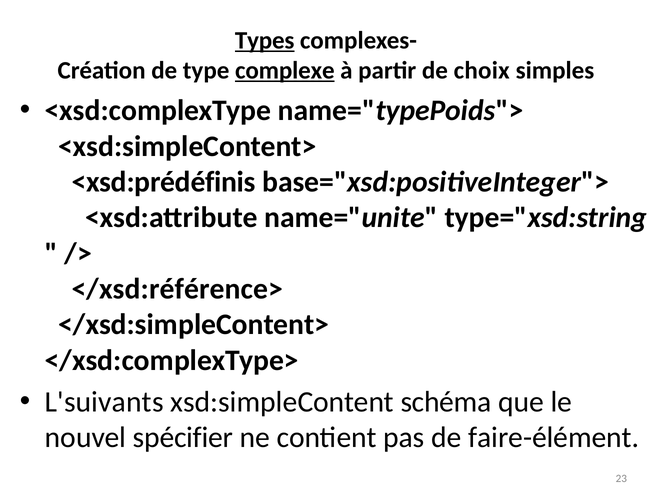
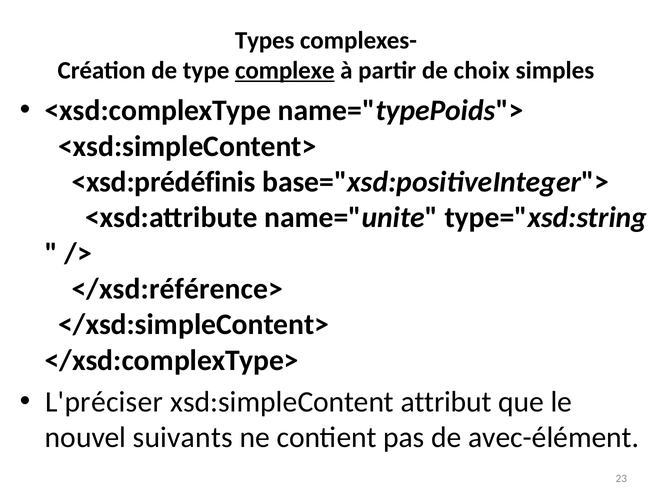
Types underline: present -> none
L'suivants: L'suivants -> L'préciser
schéma: schéma -> attribut
spécifier: spécifier -> suivants
faire-élément: faire-élément -> avec-élément
